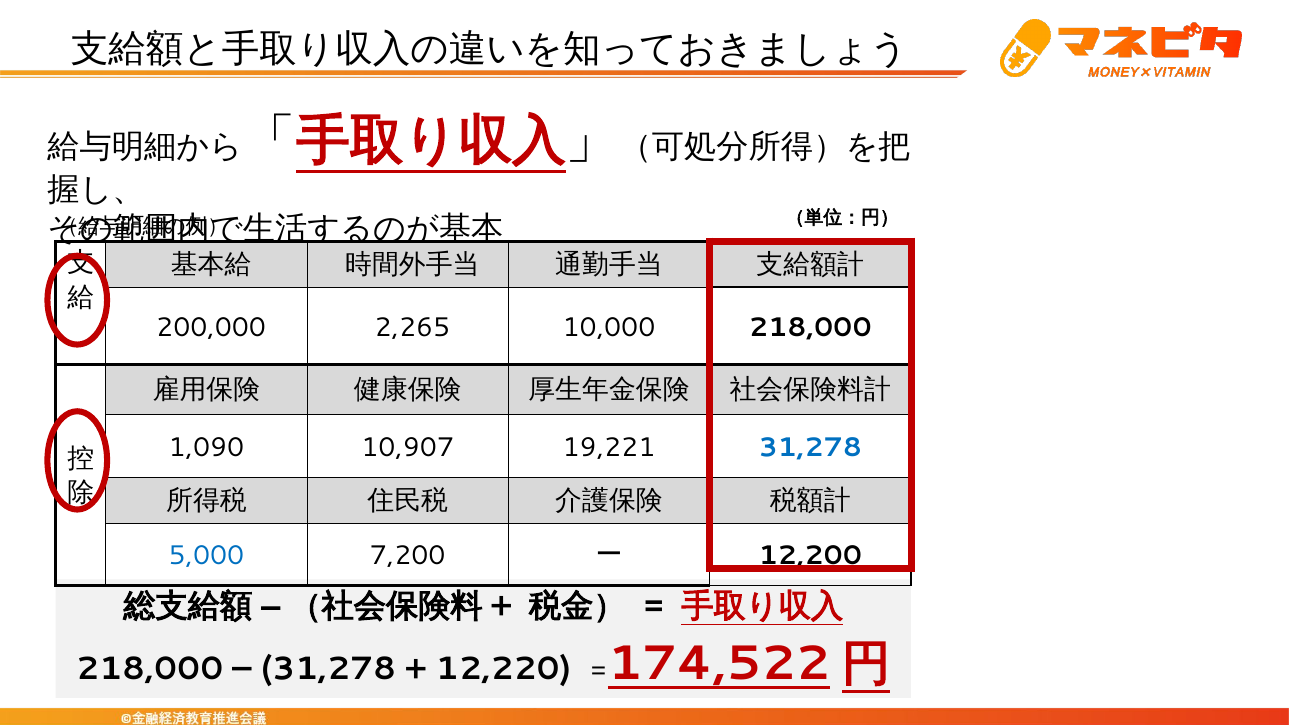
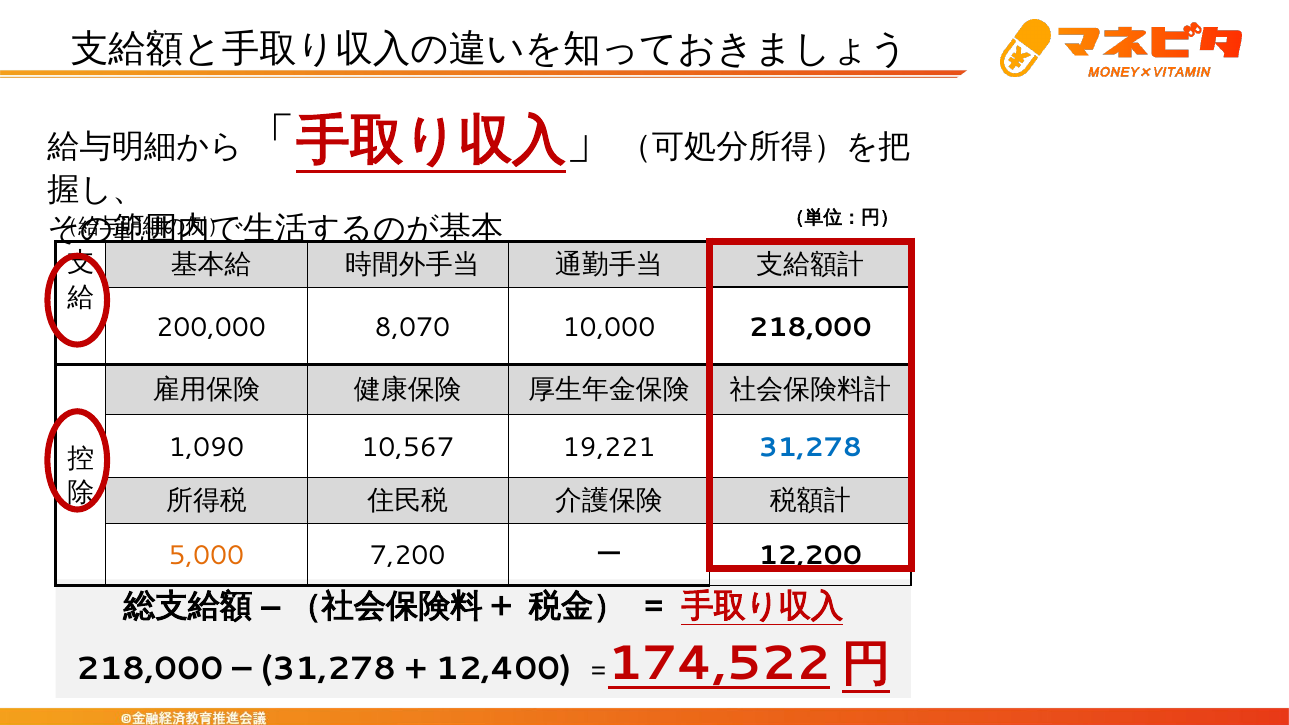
2,265: 2,265 -> 8,070
10,907: 10,907 -> 10,567
5,000 colour: blue -> orange
12,220: 12,220 -> 12,400
